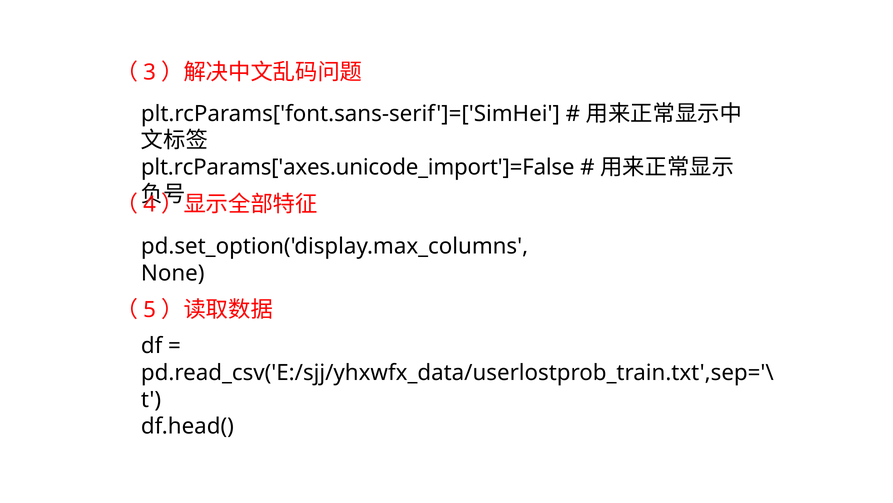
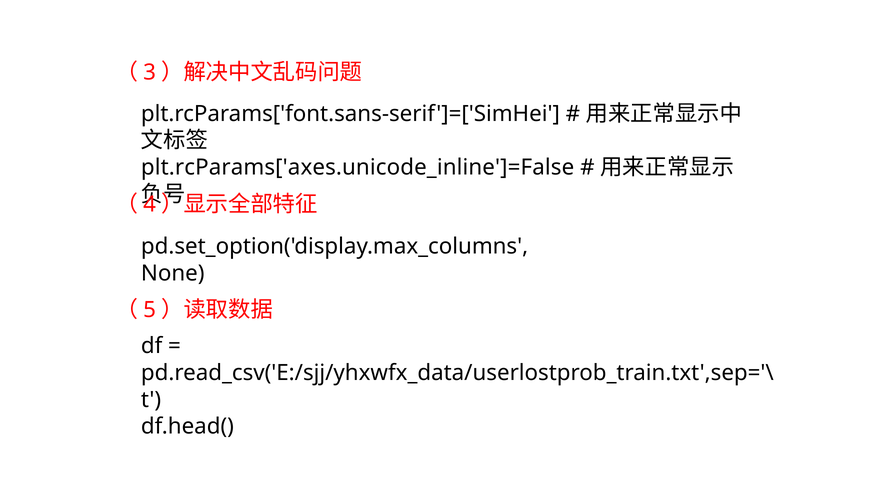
plt.rcParams['axes.unicode_import']=False: plt.rcParams['axes.unicode_import']=False -> plt.rcParams['axes.unicode_inline']=False
